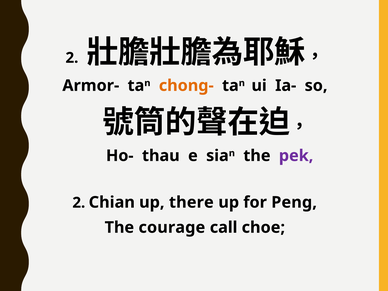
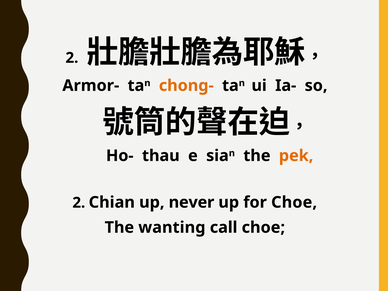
pek colour: purple -> orange
there: there -> never
for Peng: Peng -> Choe
courage: courage -> wanting
